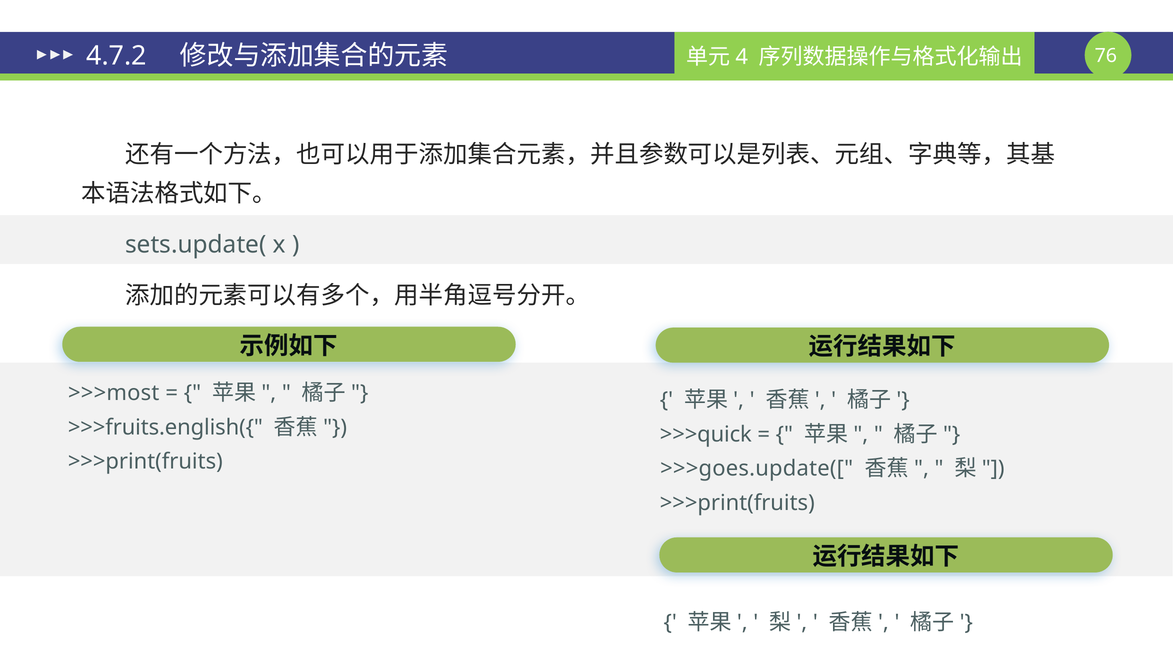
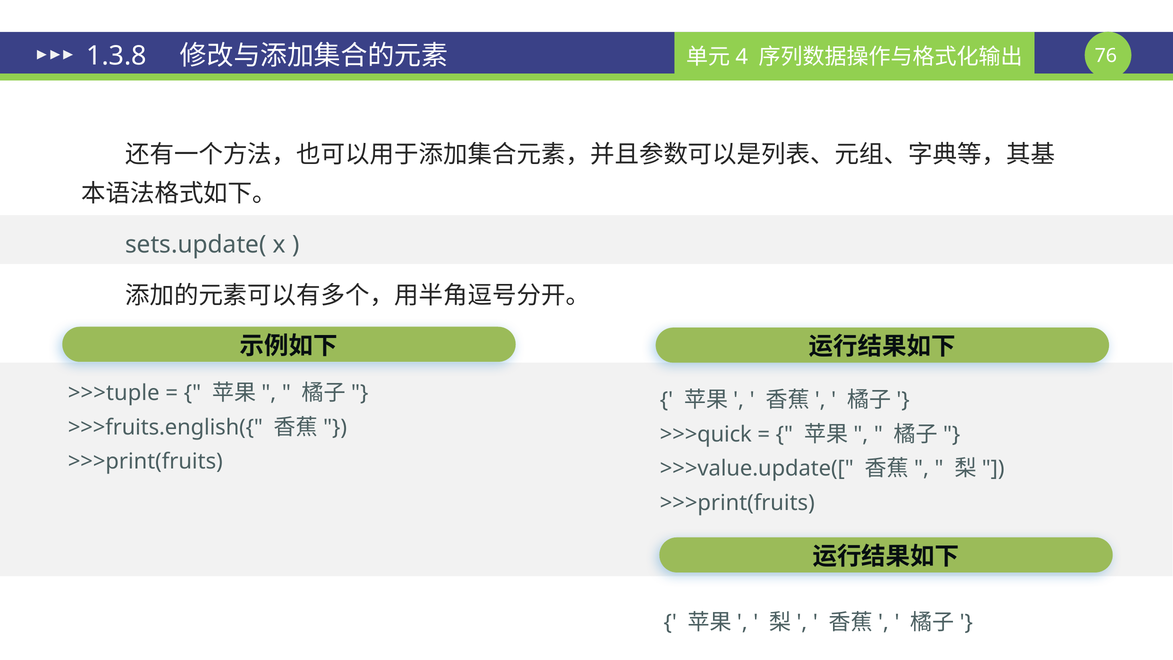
4.7.2: 4.7.2 -> 1.3.8
>>>most: >>>most -> >>>tuple
>>>goes.update([: >>>goes.update([ -> >>>value.update([
